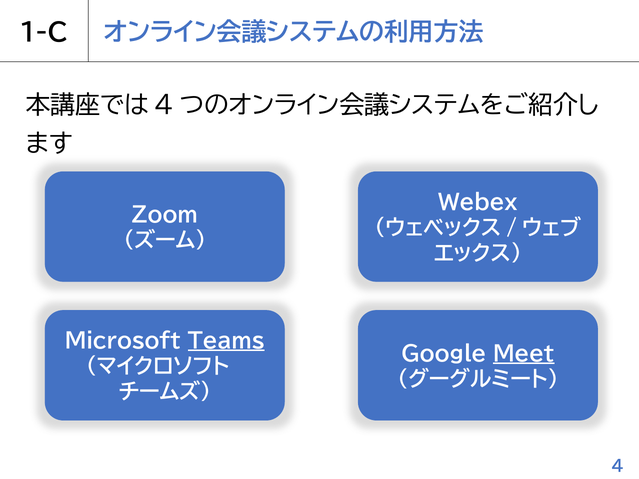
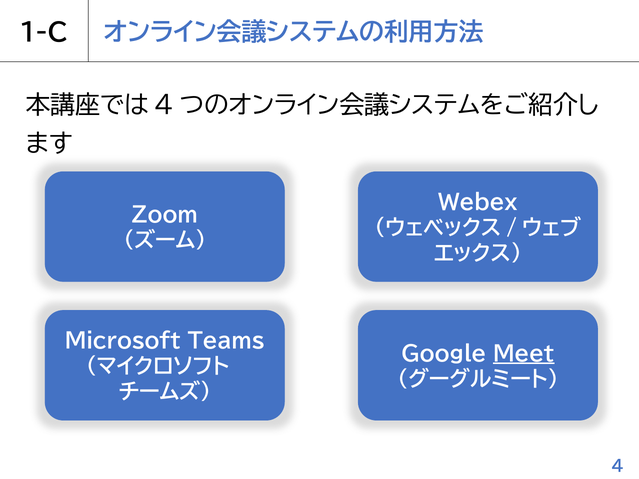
Teams underline: present -> none
